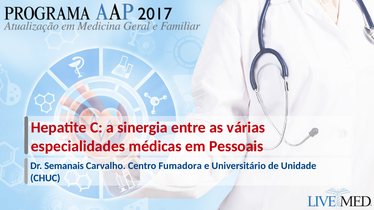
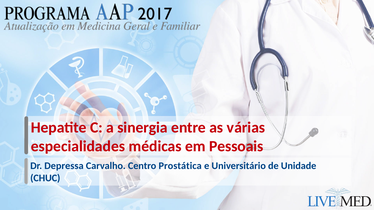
Semanais: Semanais -> Depressa
Fumadora: Fumadora -> Prostática
